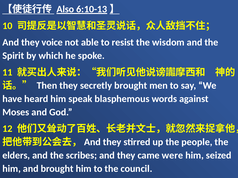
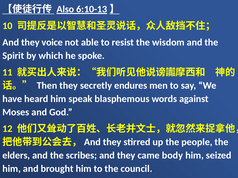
secretly brought: brought -> endures
were: were -> body
